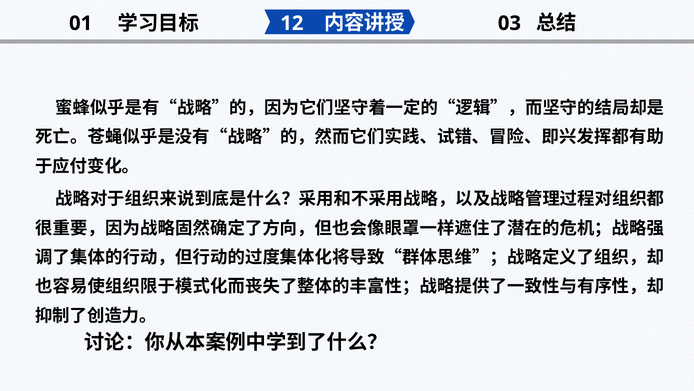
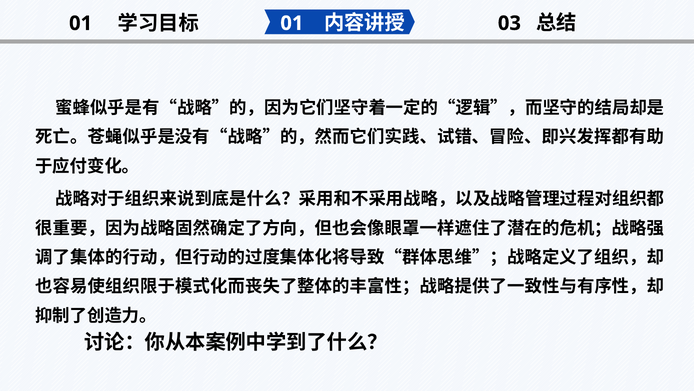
12 at (292, 23): 12 -> 01
